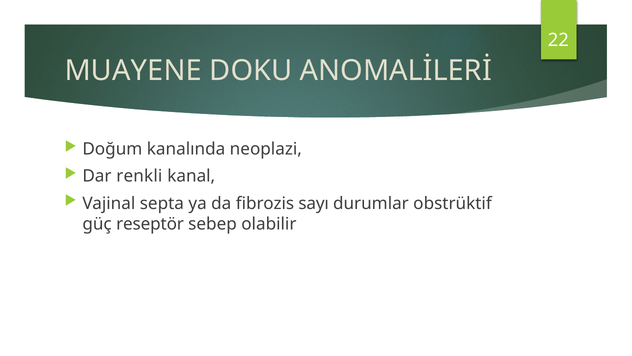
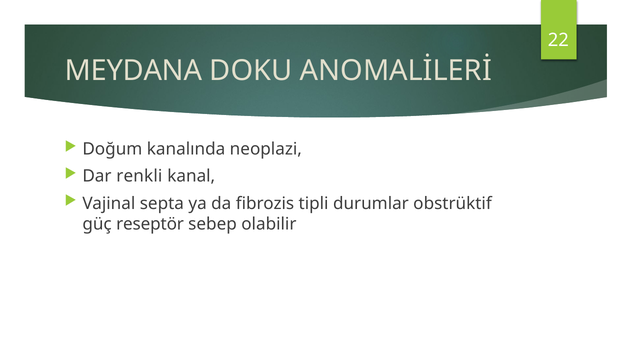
MUAYENE: MUAYENE -> MEYDANA
sayı: sayı -> tipli
